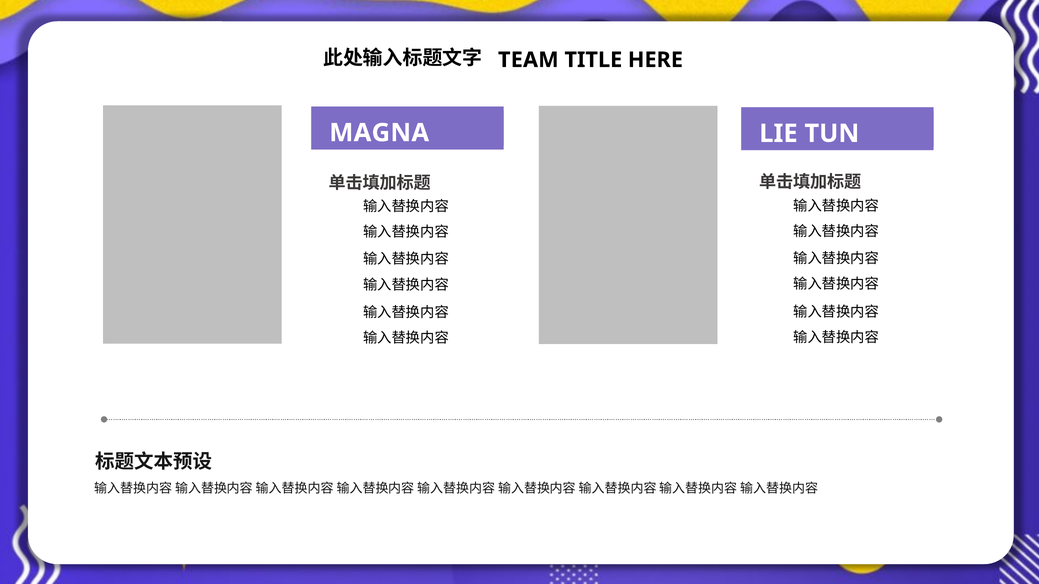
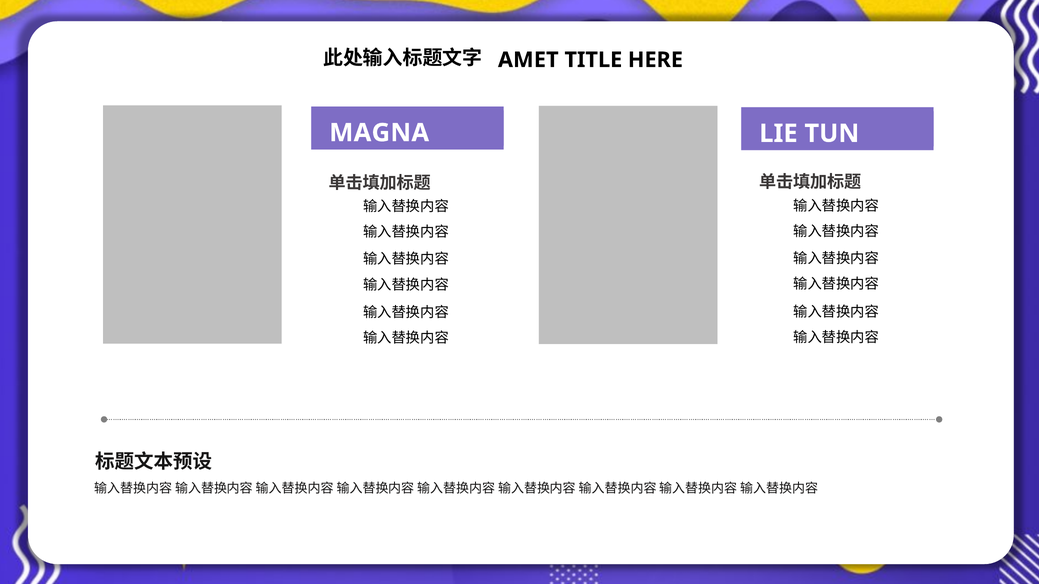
TEAM: TEAM -> AMET
